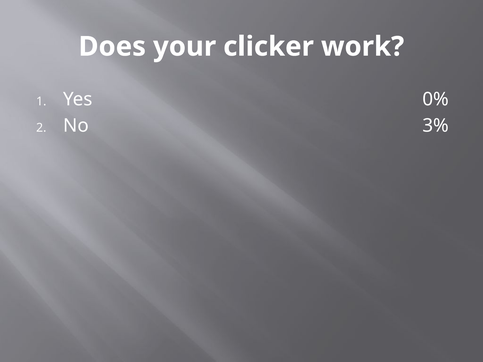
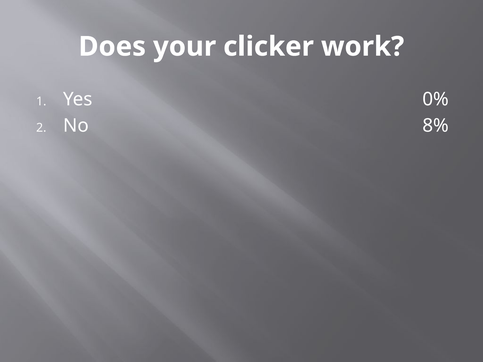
3%: 3% -> 8%
